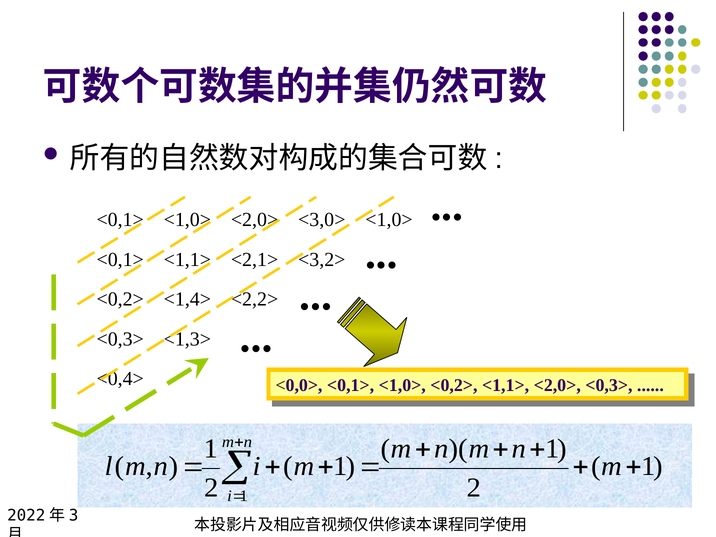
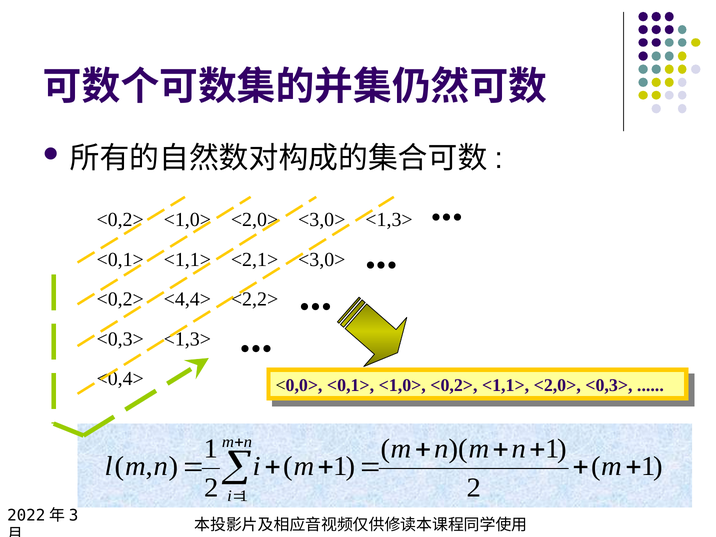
<0,1> at (120, 220): <0,1> -> <0,2>
<3,0> <1,0>: <1,0> -> <1,3>
<2,1> <3,2>: <3,2> -> <3,0>
<1,4>: <1,4> -> <4,4>
